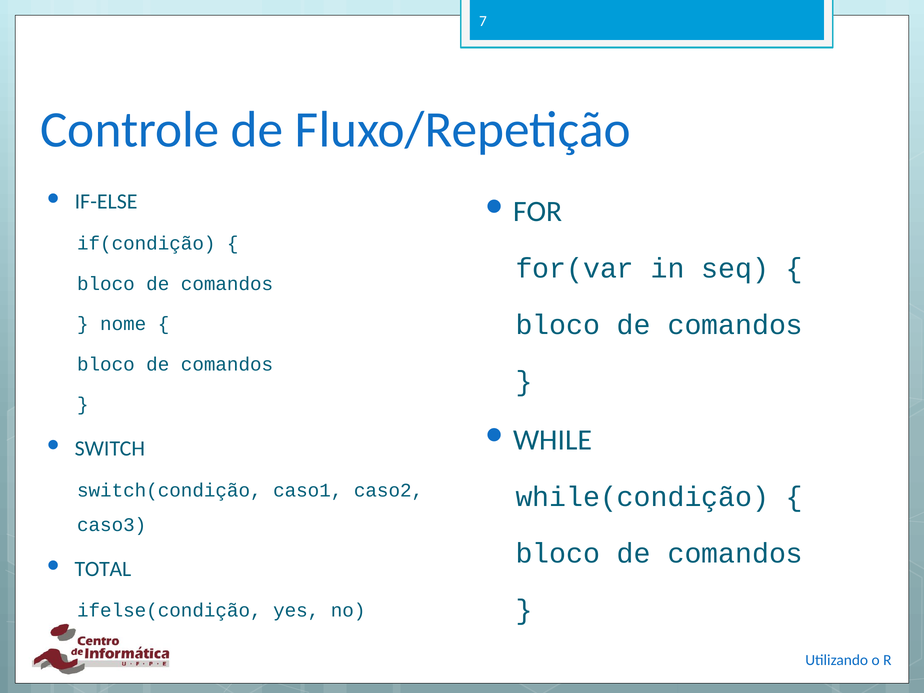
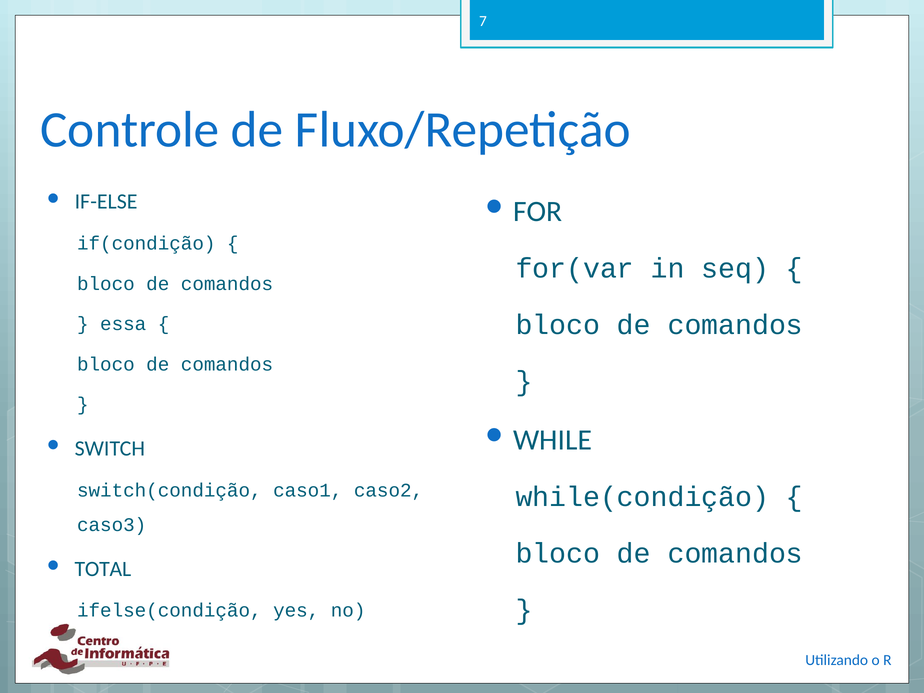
nome: nome -> essa
